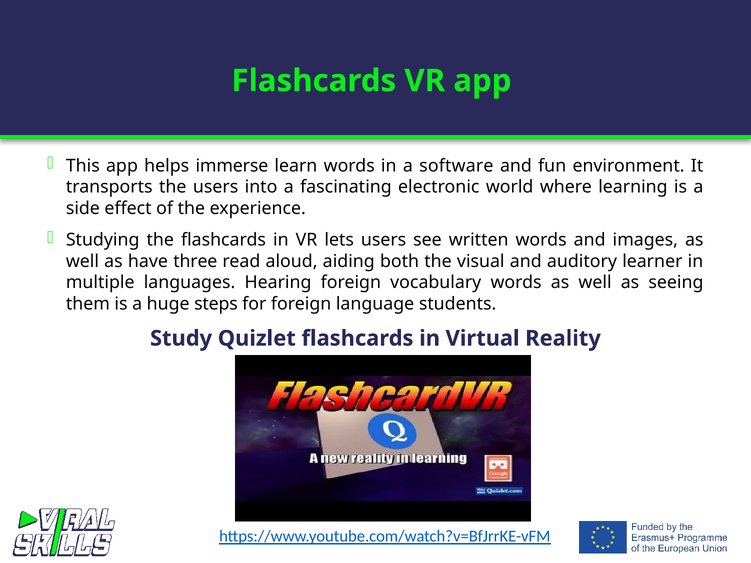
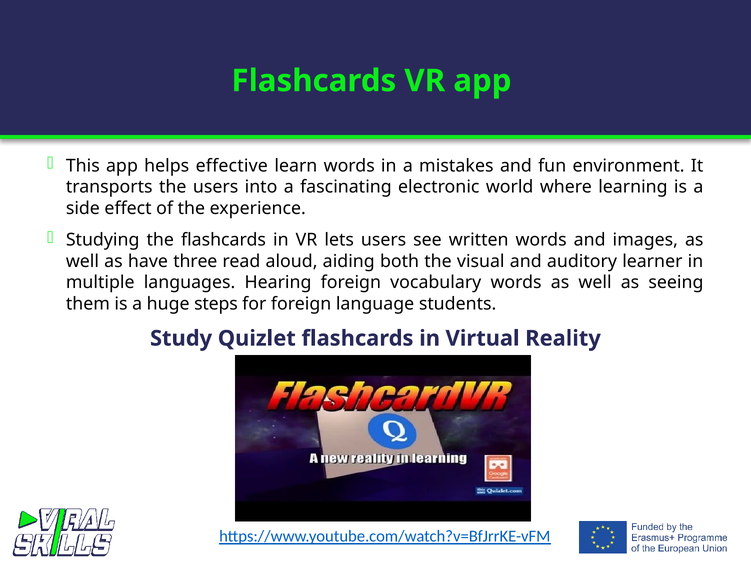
immerse: immerse -> effective
software: software -> mistakes
